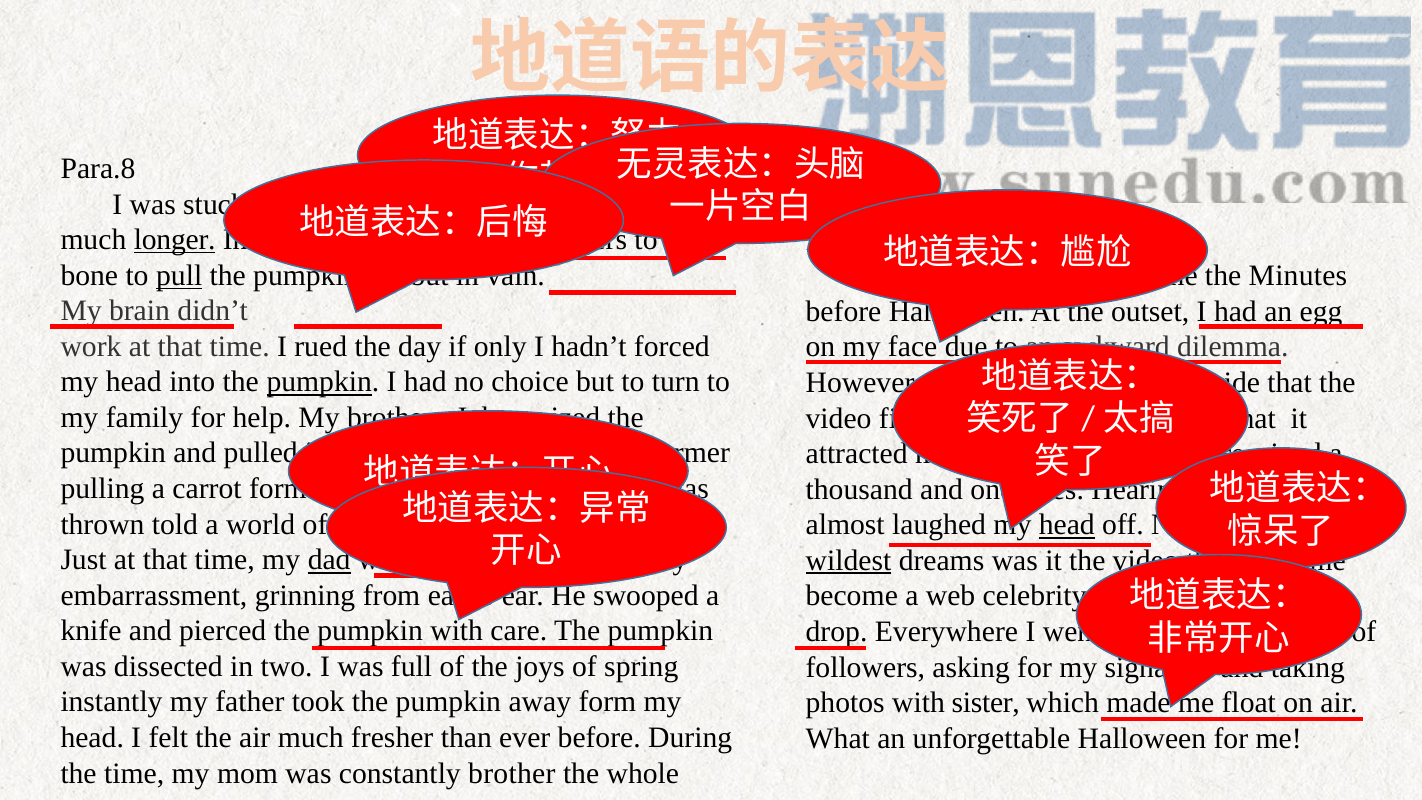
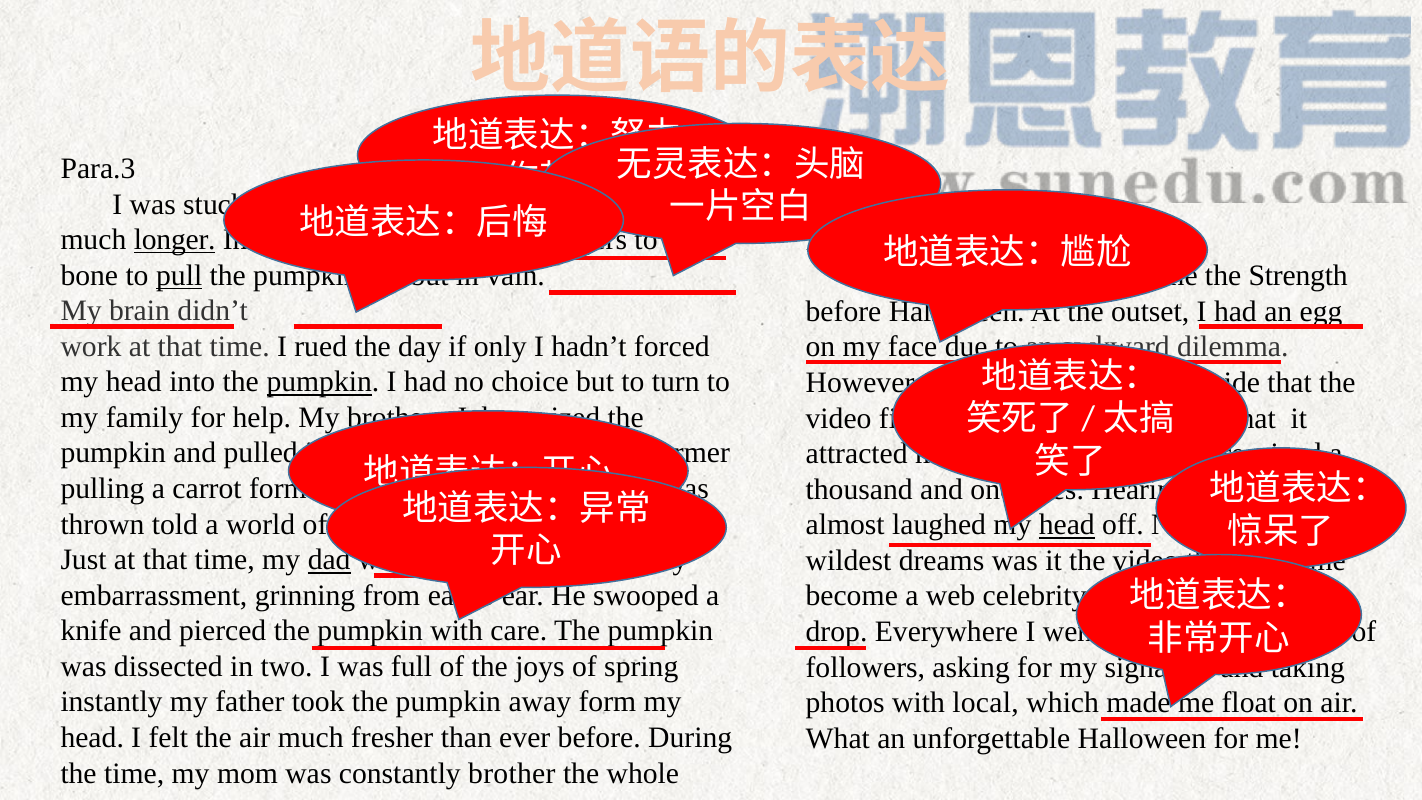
Para.8: Para.8 -> Para.3
the Minutes: Minutes -> Strength
wildest underline: present -> none
sister: sister -> local
